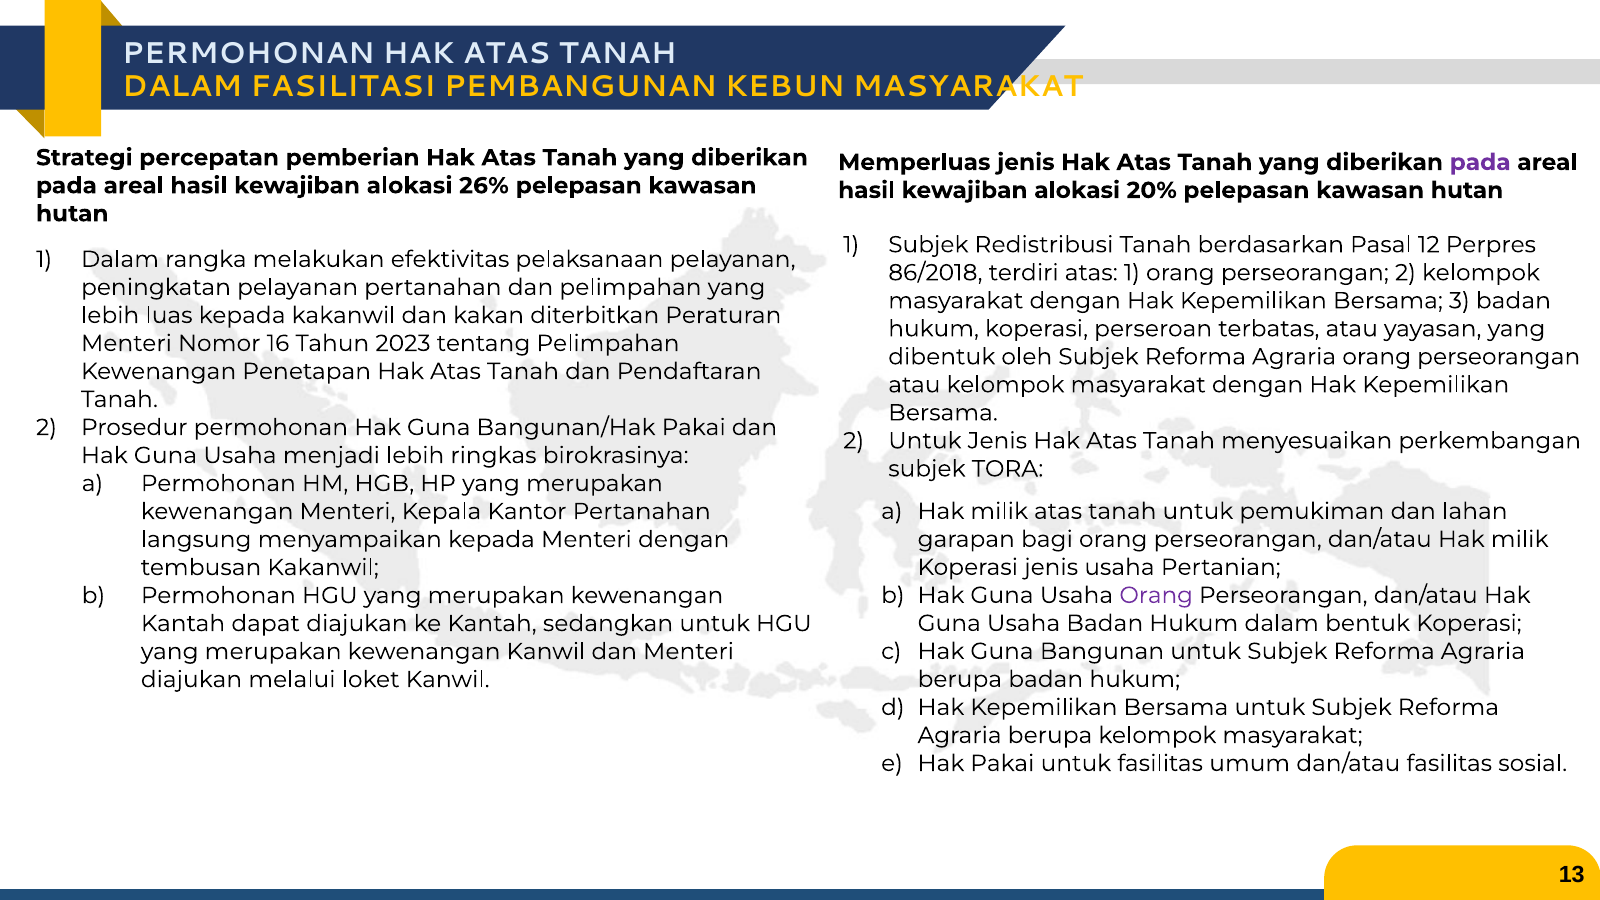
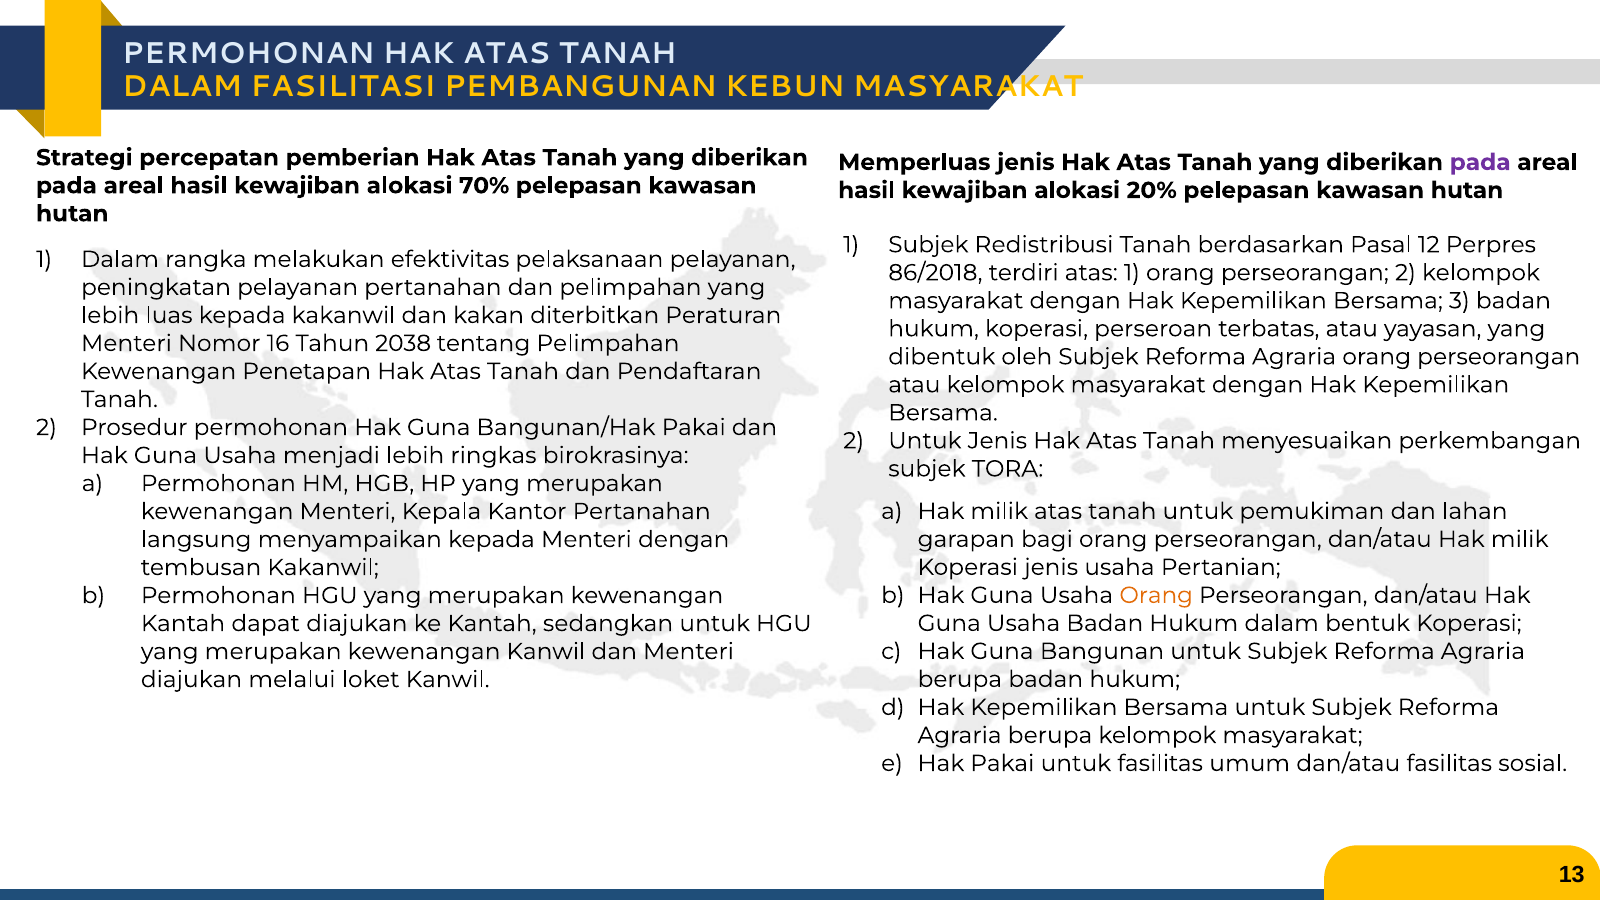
26%: 26% -> 70%
2023: 2023 -> 2038
Orang at (1156, 595) colour: purple -> orange
